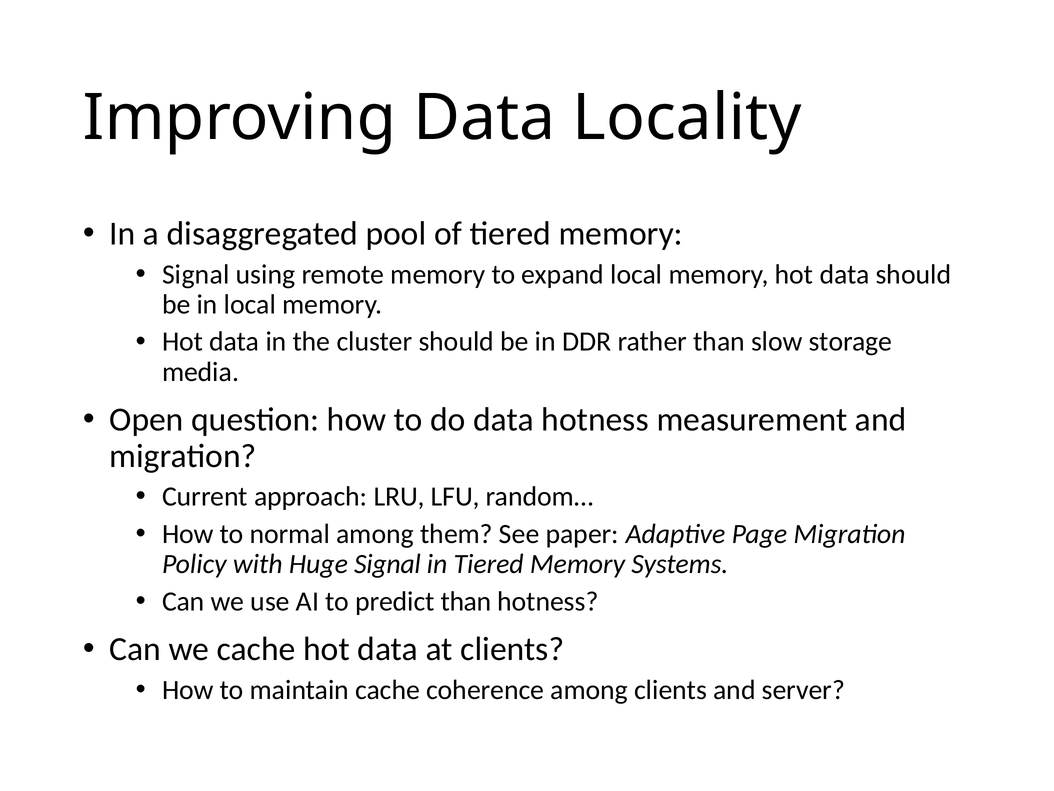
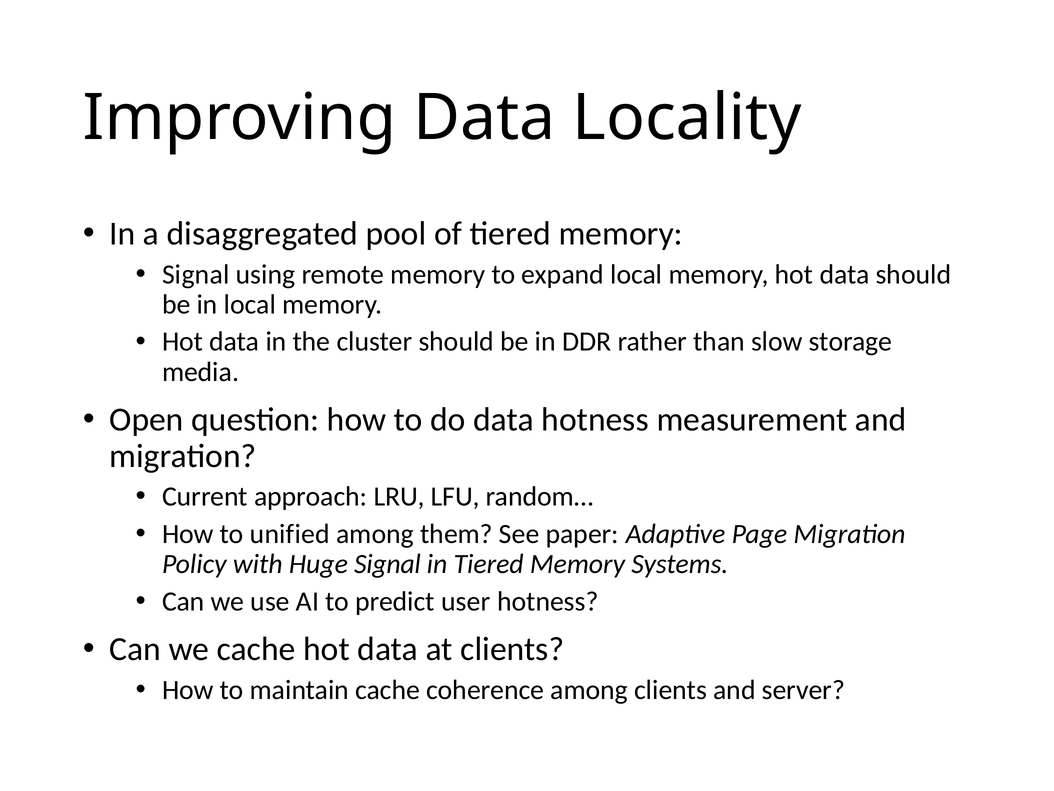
normal: normal -> unified
predict than: than -> user
